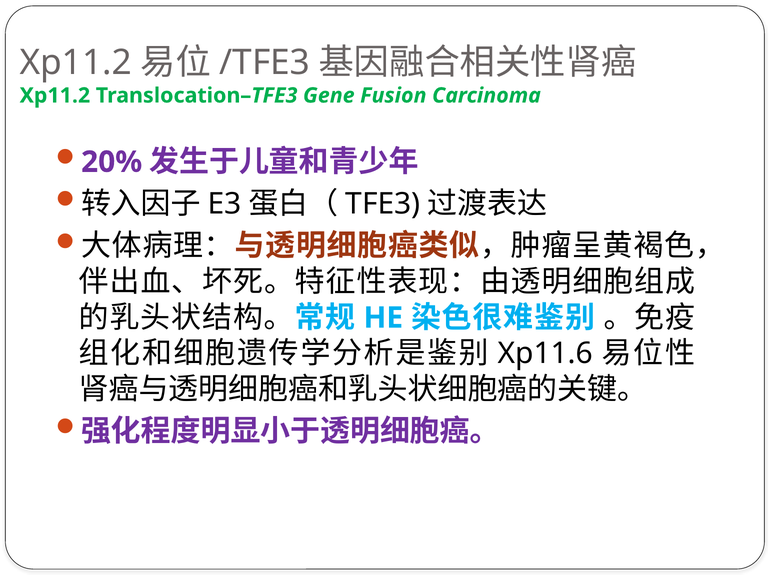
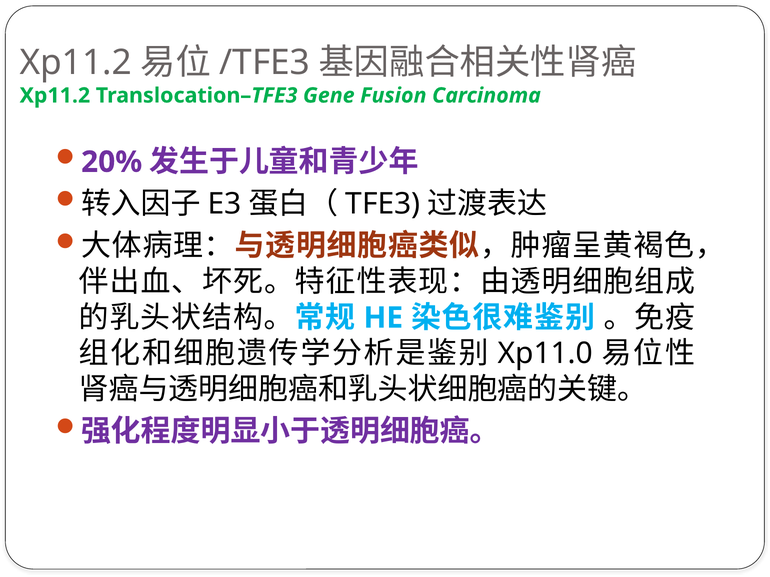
Xp11.6: Xp11.6 -> Xp11.0
